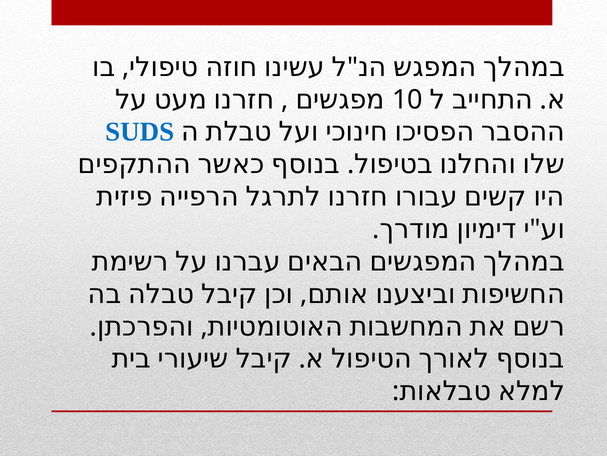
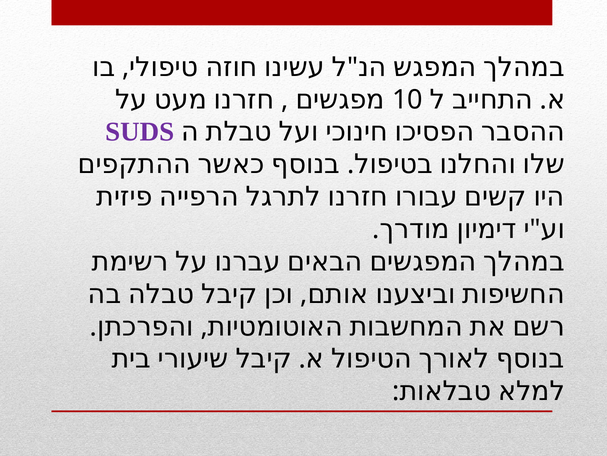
SUDS colour: blue -> purple
